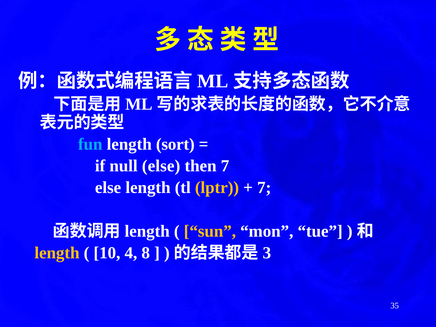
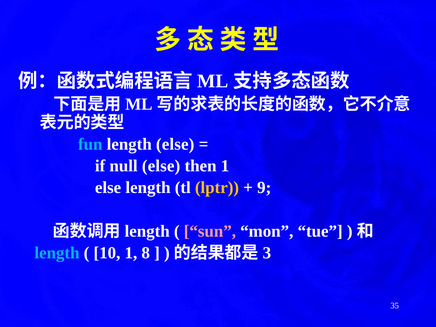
length sort: sort -> else
then 7: 7 -> 1
7 at (264, 188): 7 -> 9
sun colour: yellow -> pink
length at (57, 253) colour: yellow -> light blue
10 4: 4 -> 1
